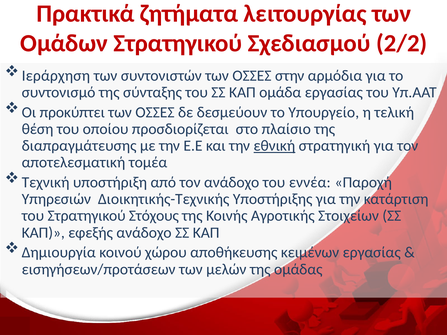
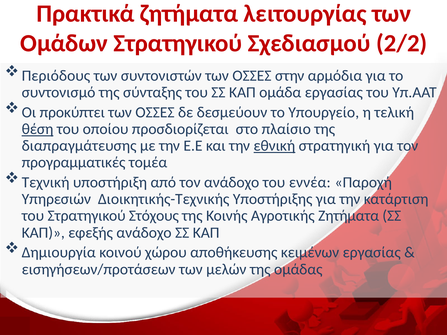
Ιεράρχηση: Ιεράρχηση -> Περιόδους
θέση underline: none -> present
αποτελεσματική: αποτελεσματική -> προγραμματικές
Αγροτικής Στοιχείων: Στοιχείων -> Ζητήματα
